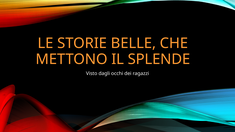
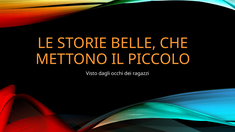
SPLENDE: SPLENDE -> PICCOLO
